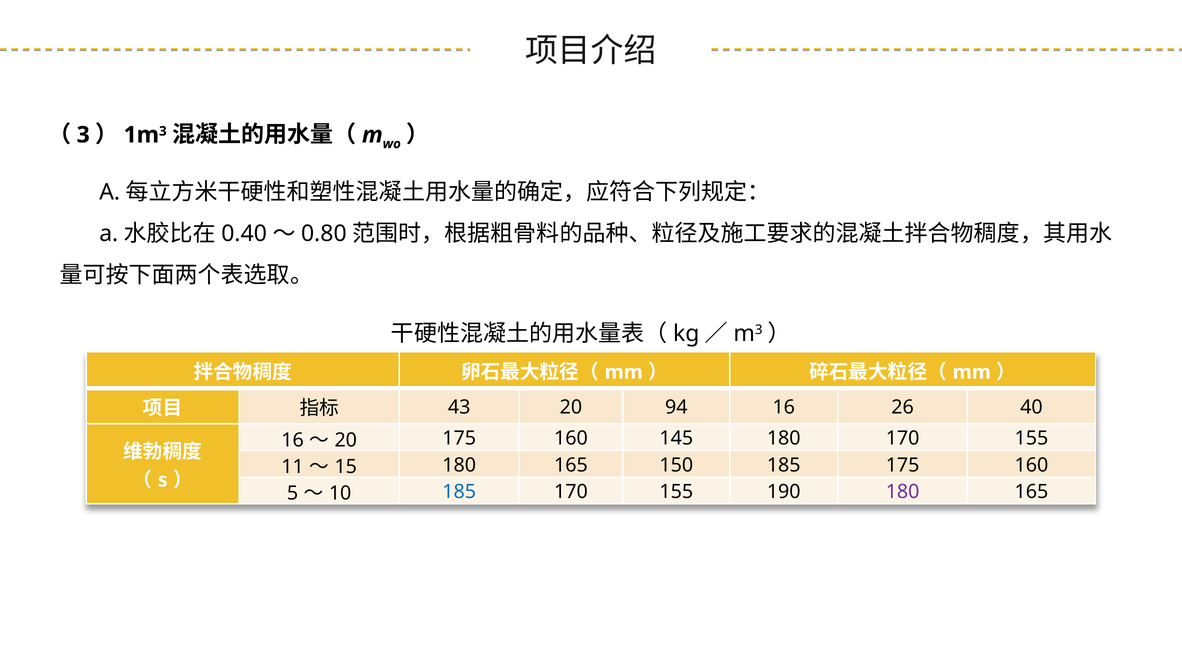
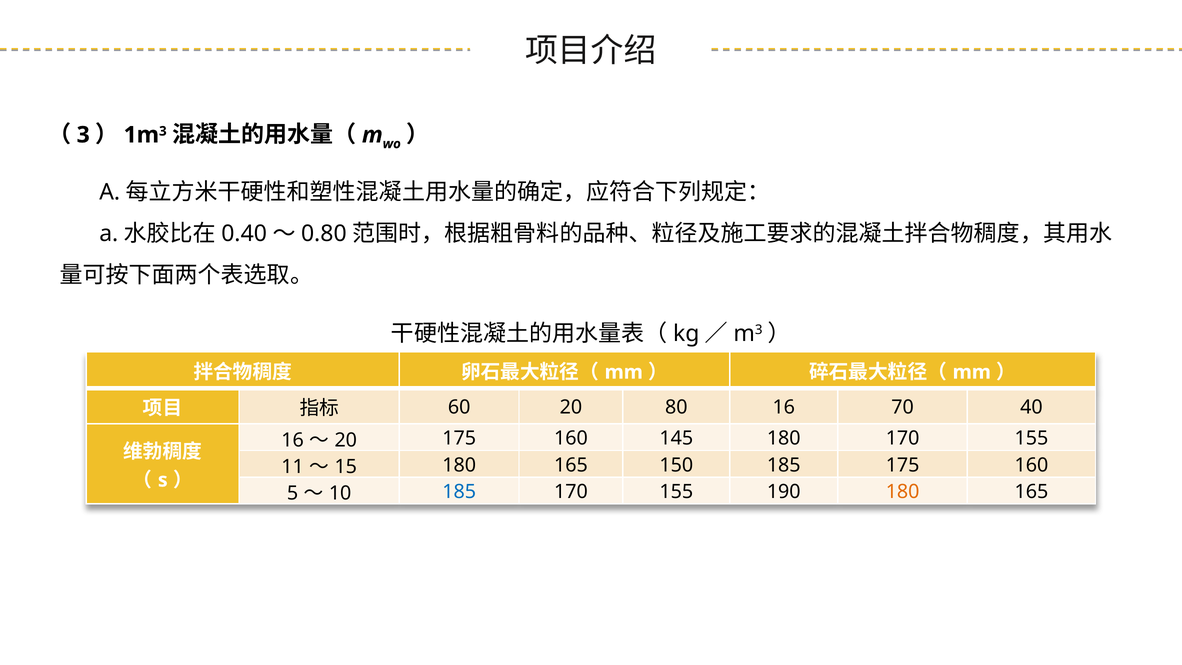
43: 43 -> 60
94: 94 -> 80
26: 26 -> 70
180 at (903, 492) colour: purple -> orange
